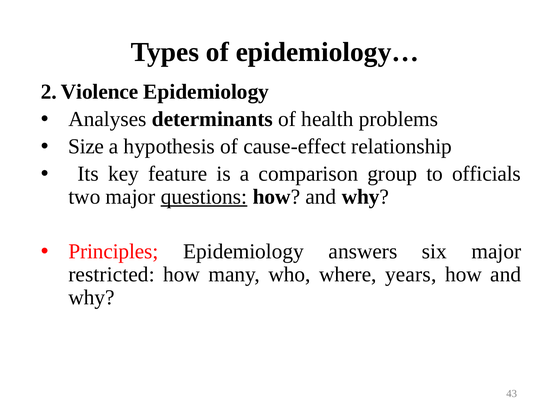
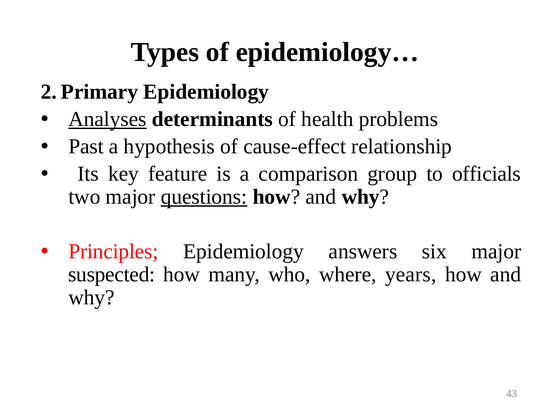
Violence: Violence -> Primary
Analyses underline: none -> present
Size: Size -> Past
restricted: restricted -> suspected
